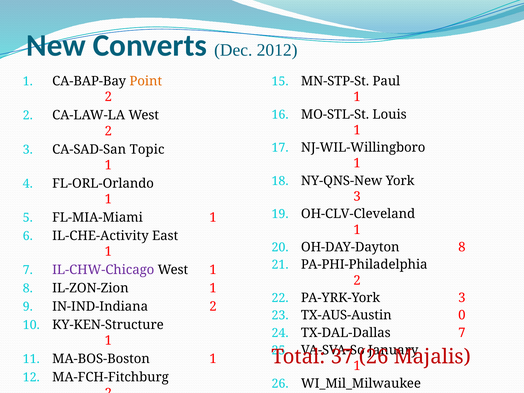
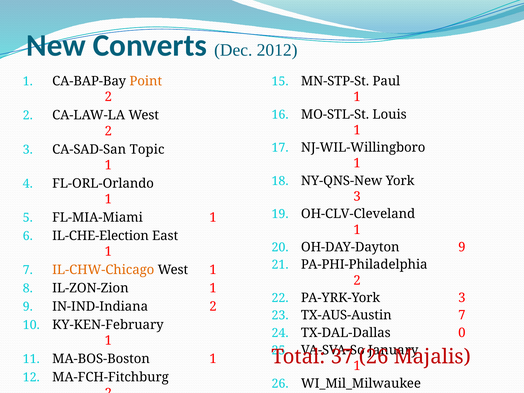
IL-CHE-Activity: IL-CHE-Activity -> IL-CHE-Election
OH-DAY-Dayton 8: 8 -> 9
IL-CHW-Chicago colour: purple -> orange
TX-AUS-Austin 0: 0 -> 7
KY-KEN-Structure: KY-KEN-Structure -> KY-KEN-February
TX-DAL-Dallas 7: 7 -> 0
